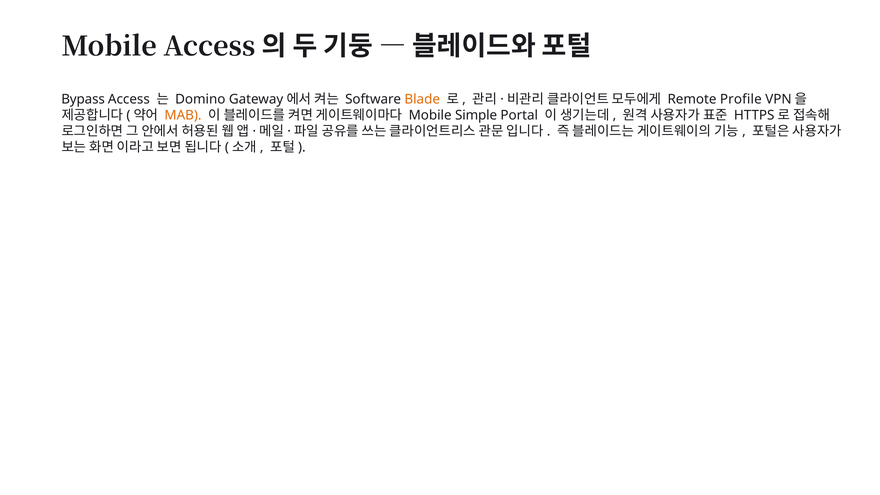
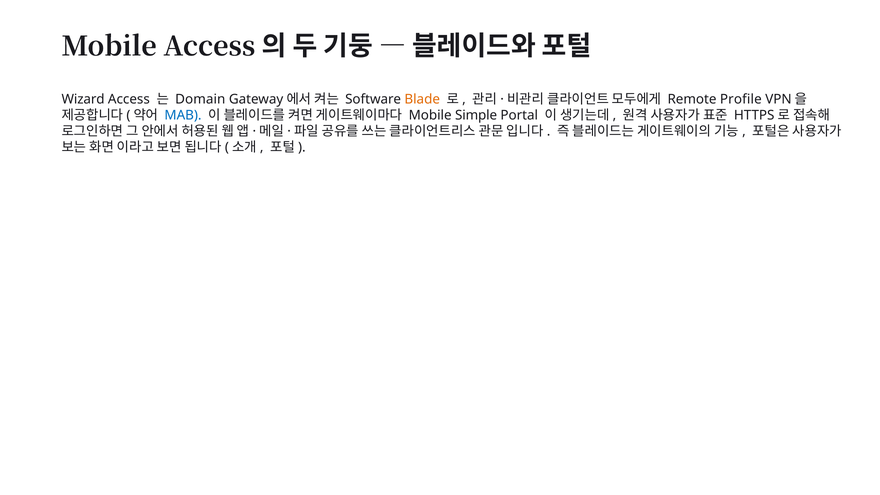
Bypass: Bypass -> Wizard
Domino: Domino -> Domain
MAB colour: orange -> blue
